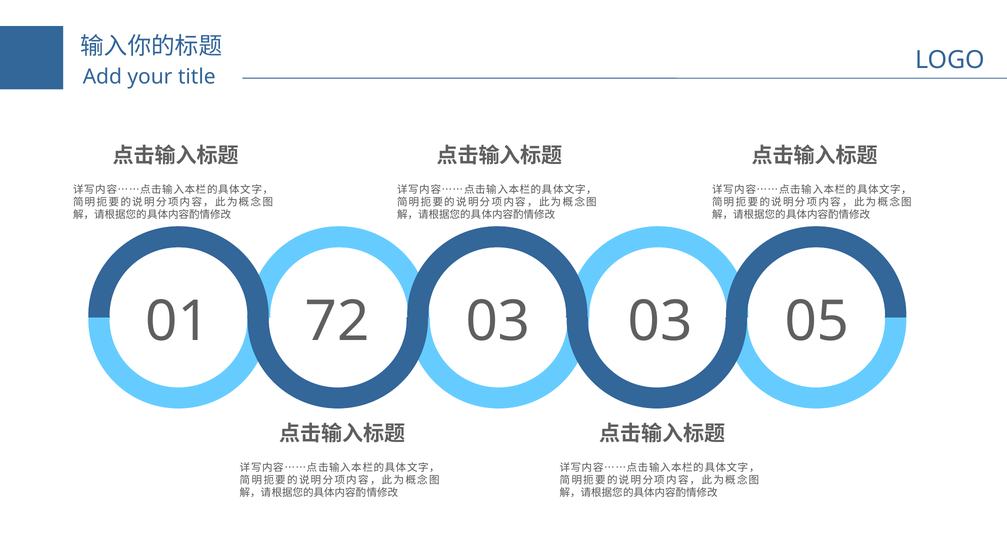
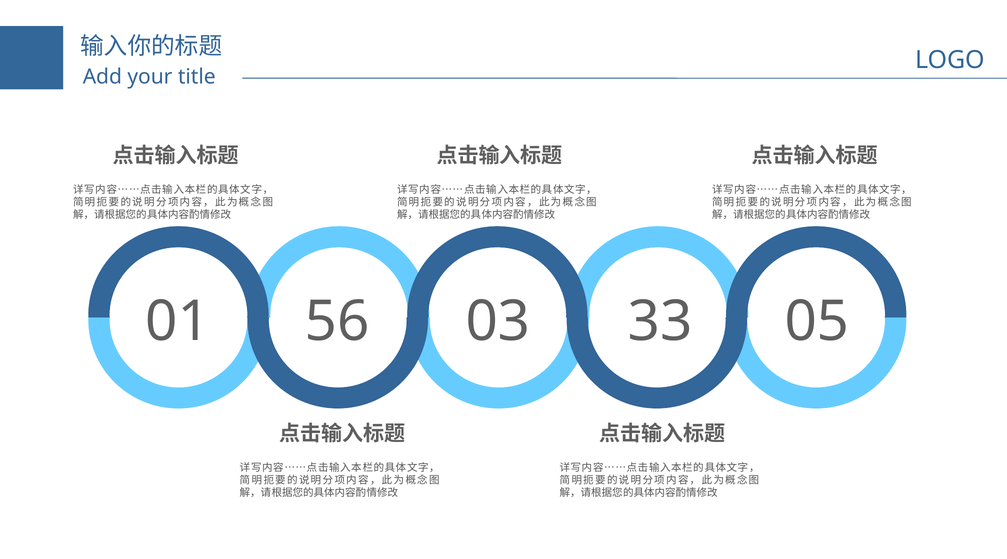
72: 72 -> 56
03 03: 03 -> 33
